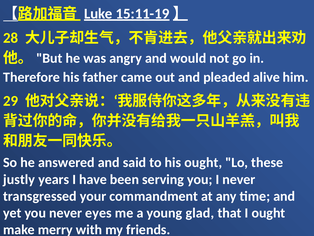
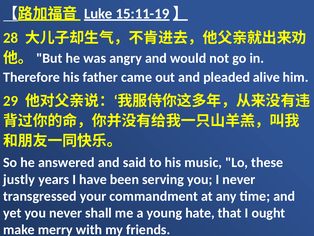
his ought: ought -> music
eyes: eyes -> shall
glad: glad -> hate
